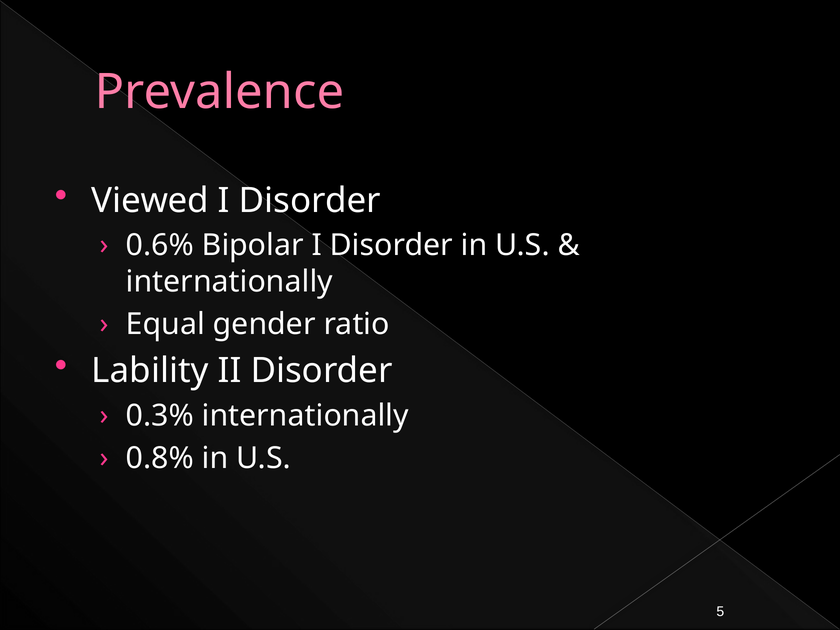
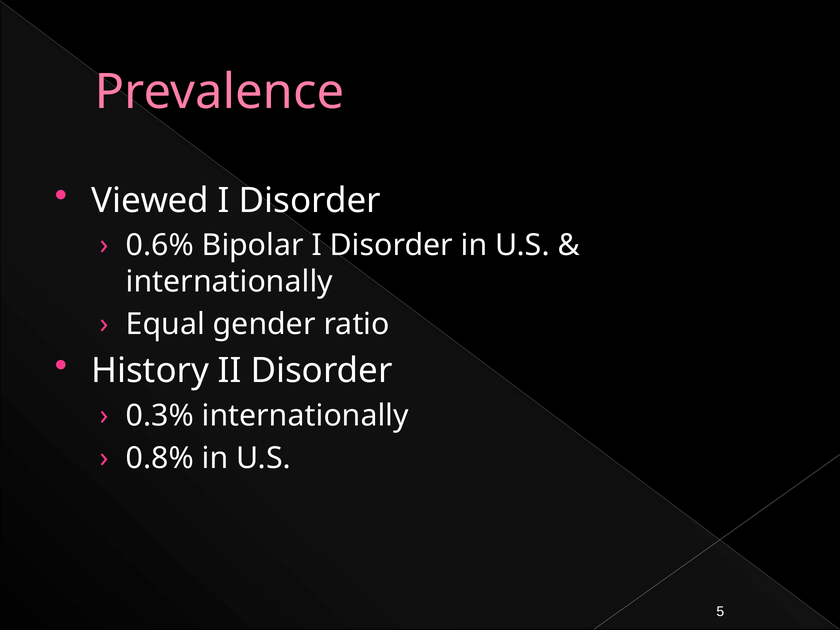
Lability: Lability -> History
